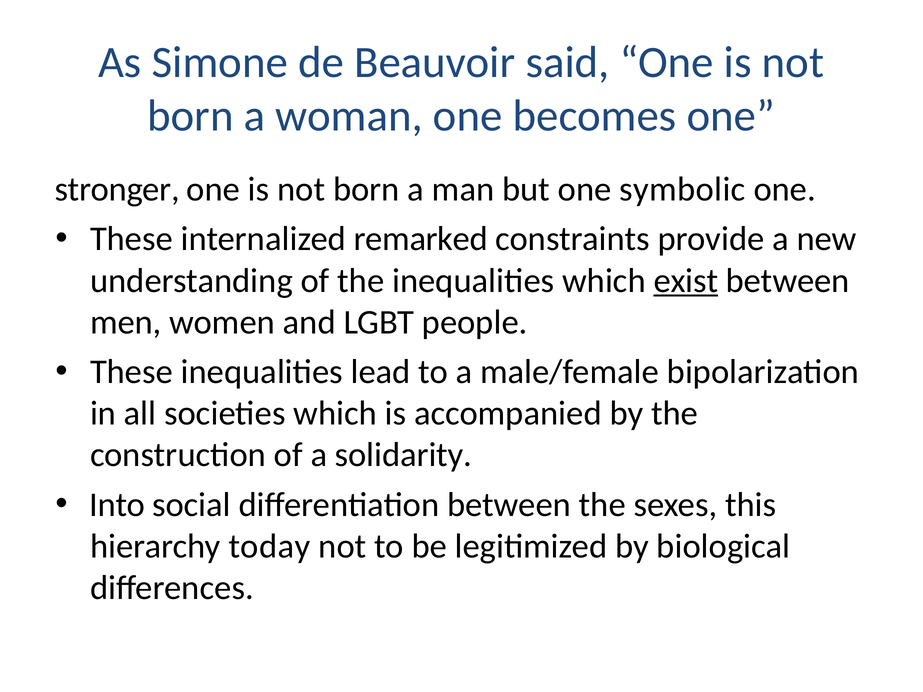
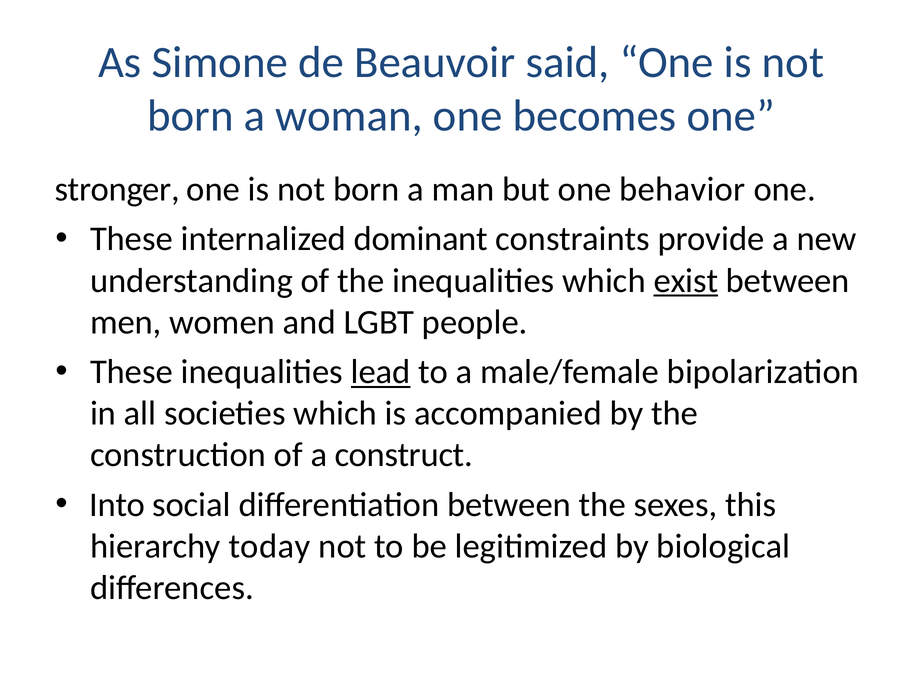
symbolic: symbolic -> behavior
remarked: remarked -> dominant
lead underline: none -> present
solidarity: solidarity -> construct
